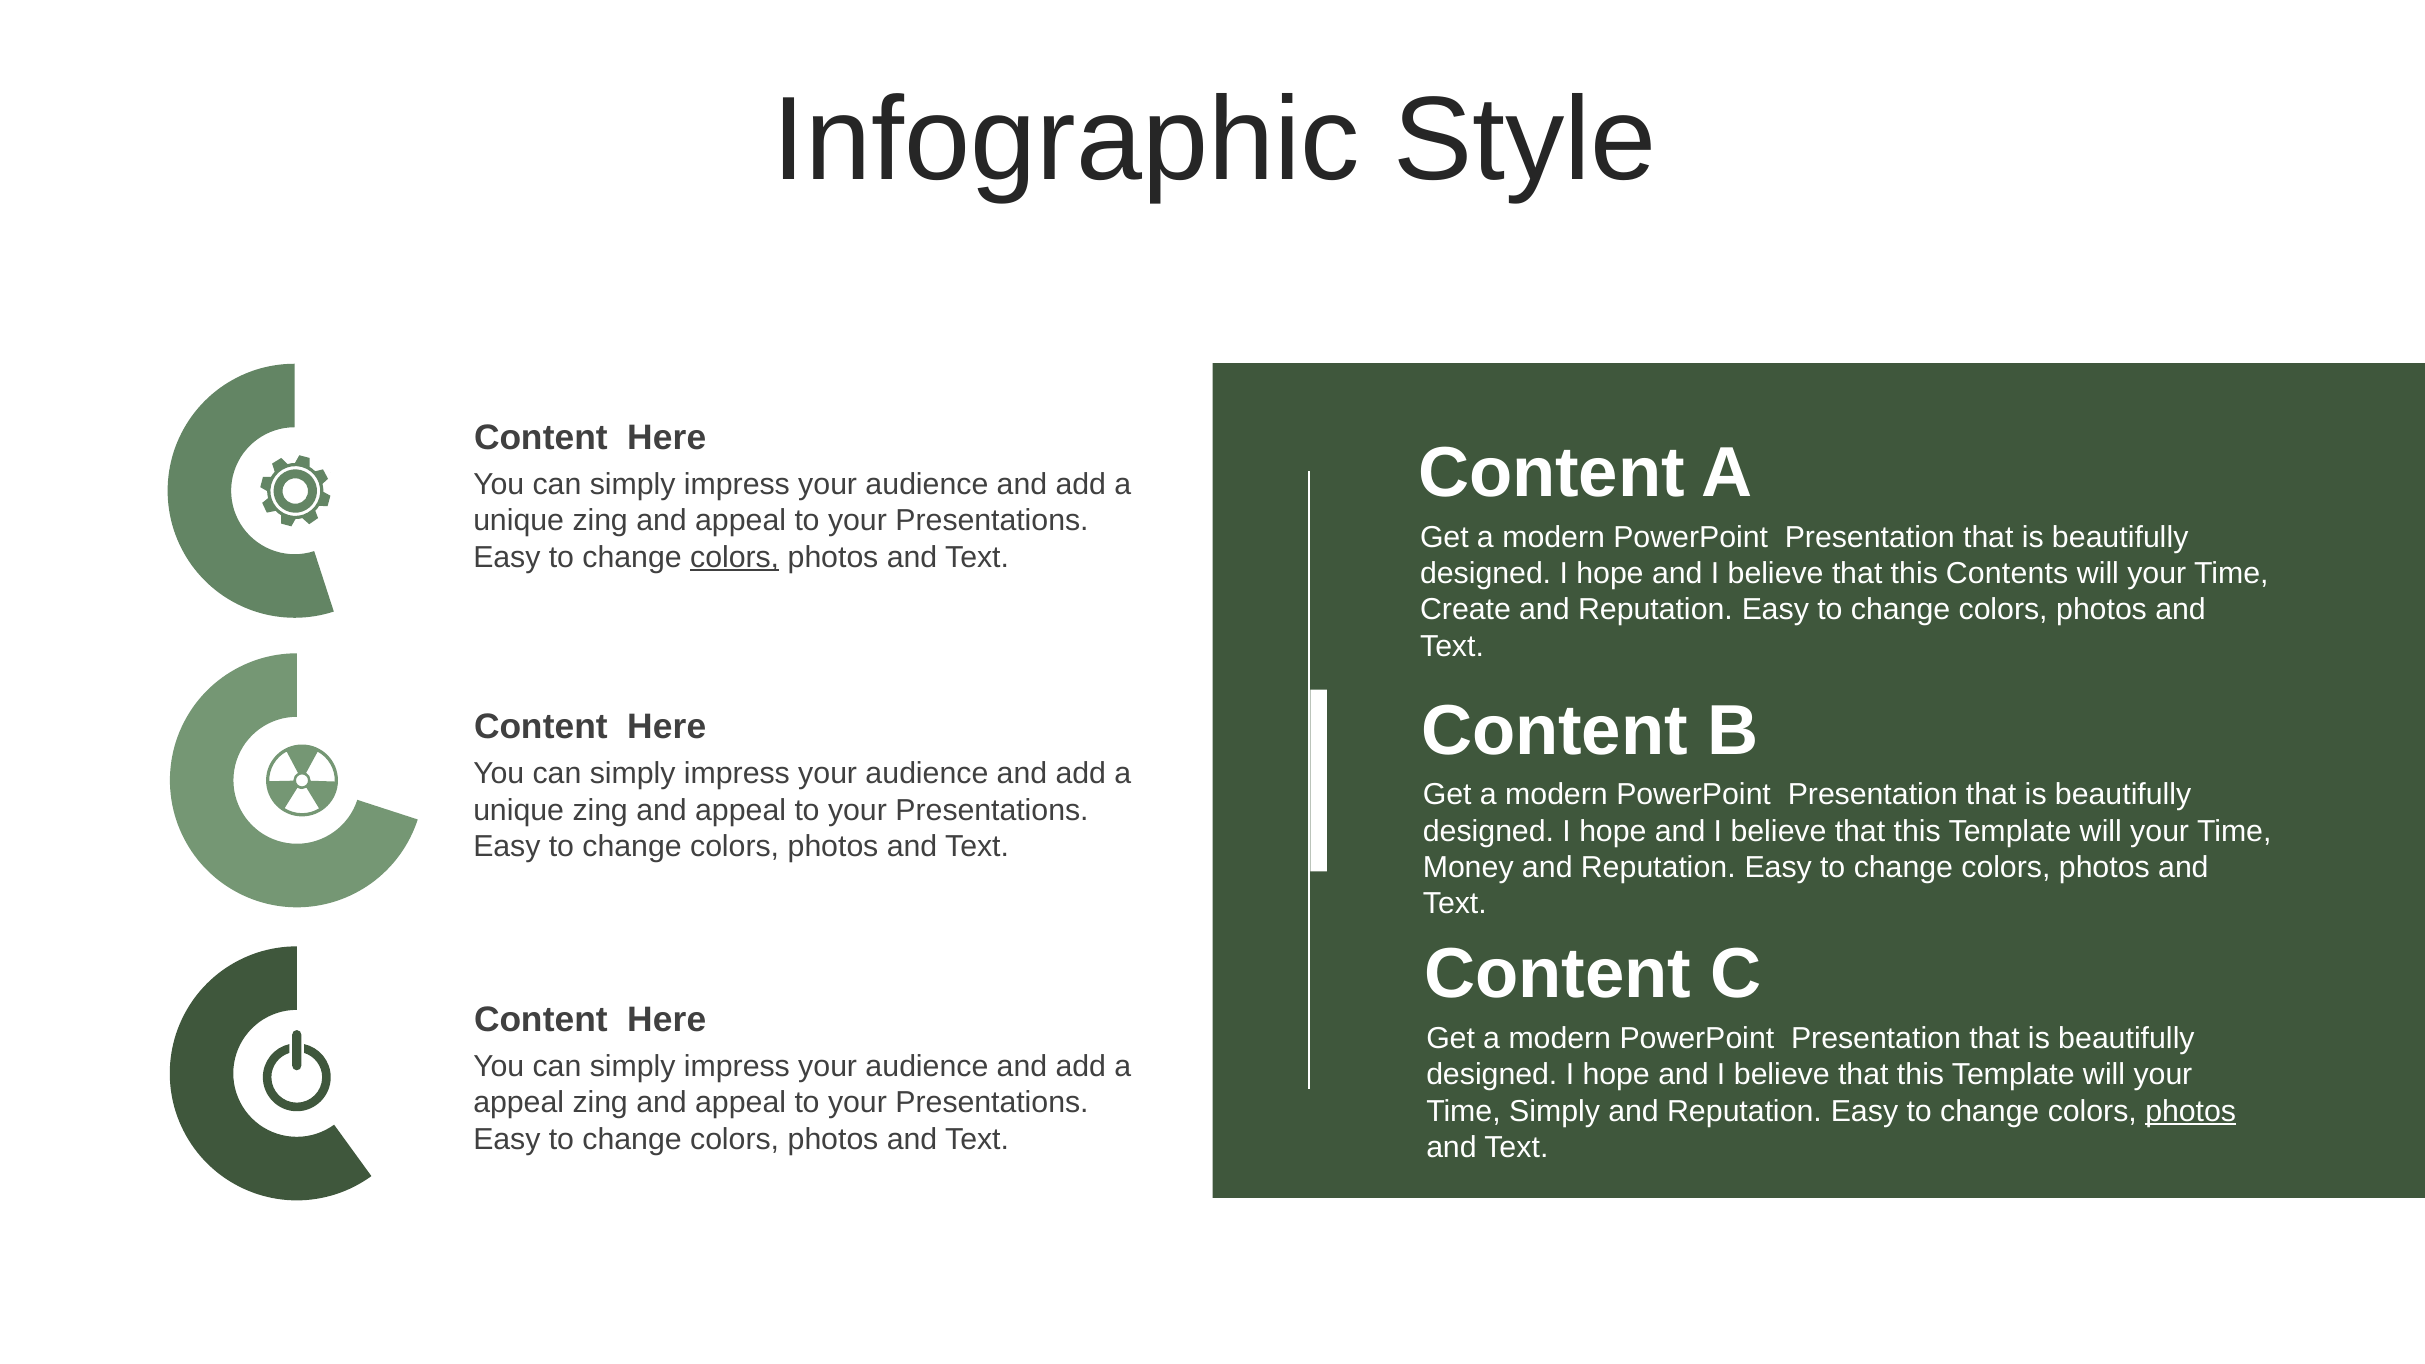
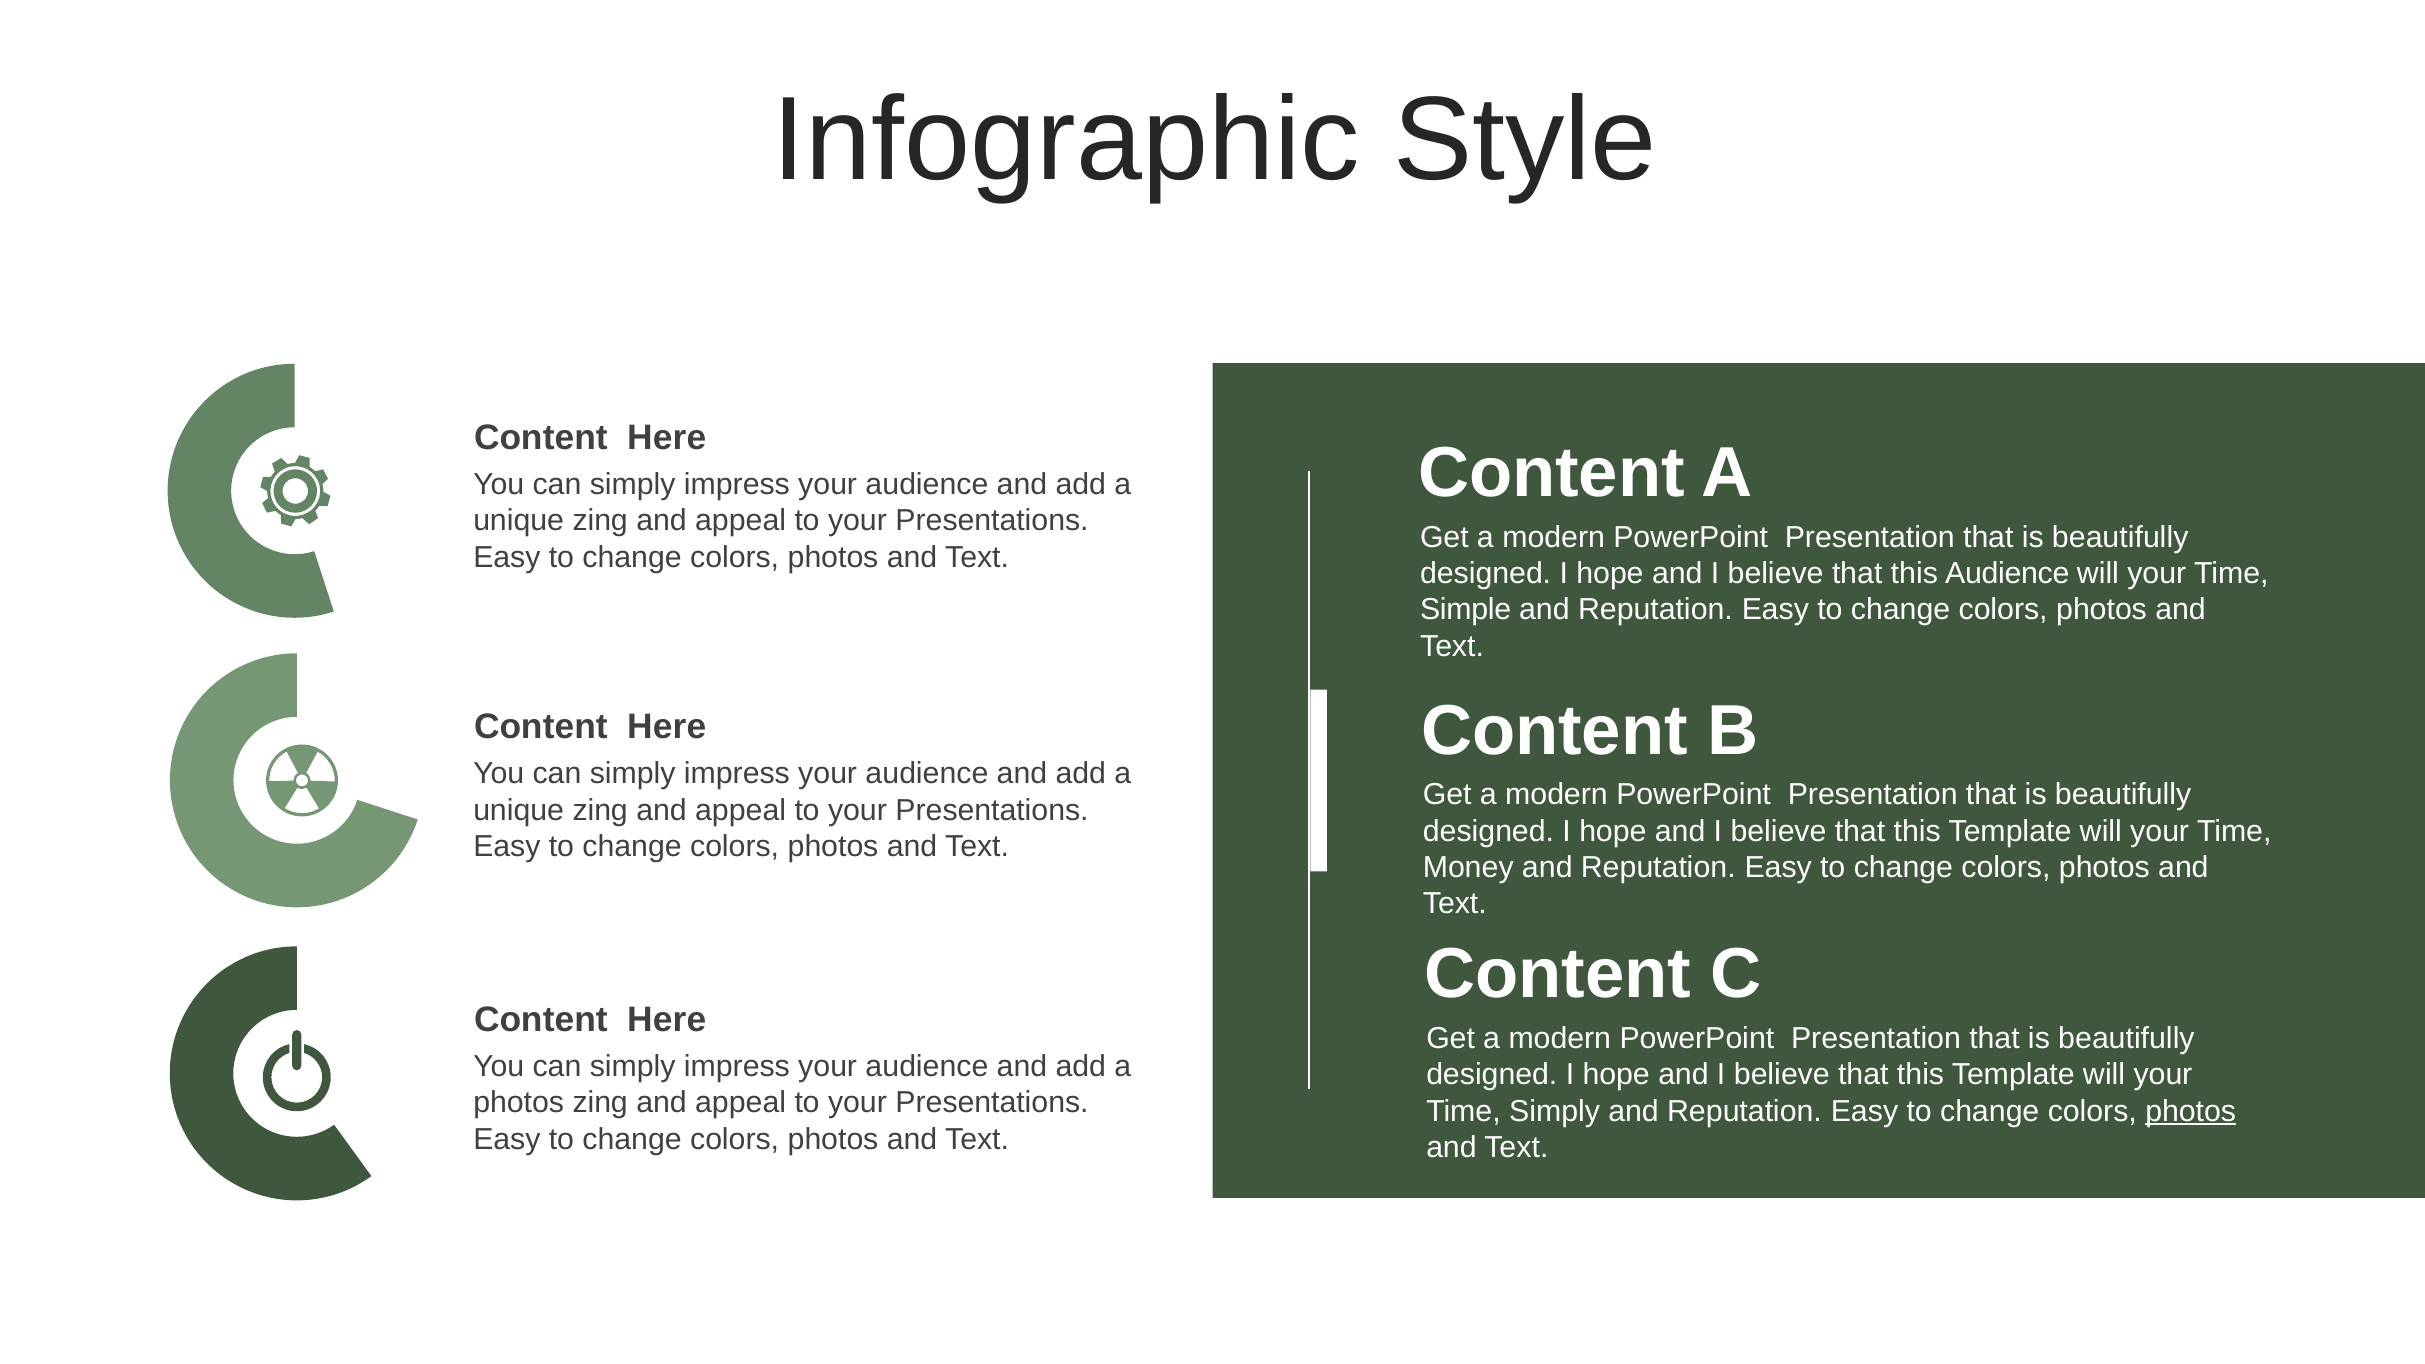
colors at (735, 557) underline: present -> none
this Contents: Contents -> Audience
Create: Create -> Simple
appeal at (519, 1103): appeal -> photos
